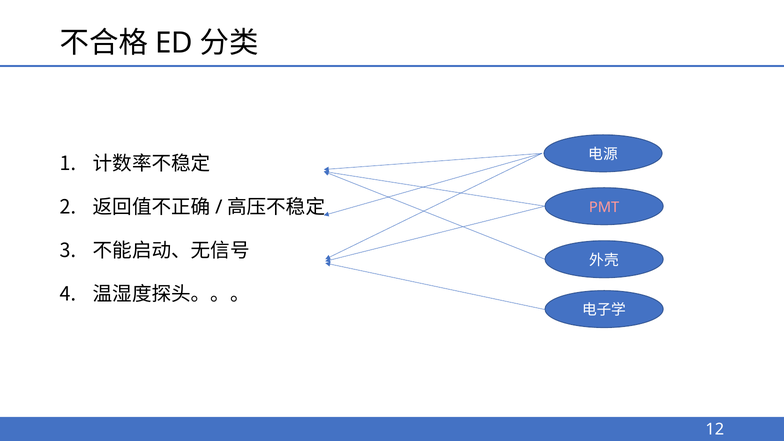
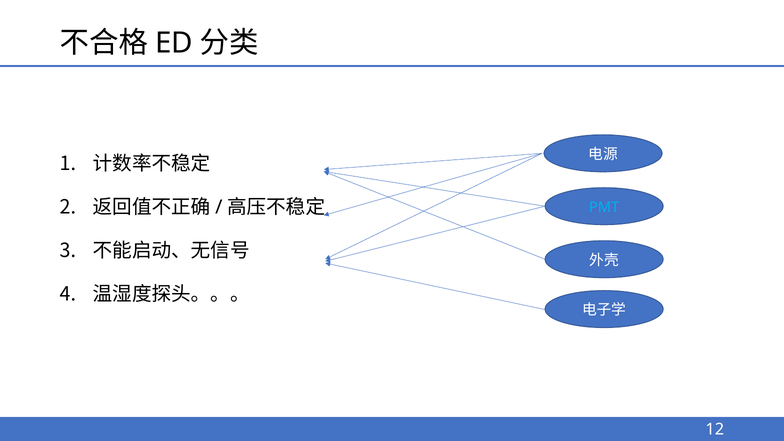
PMT colour: pink -> light blue
